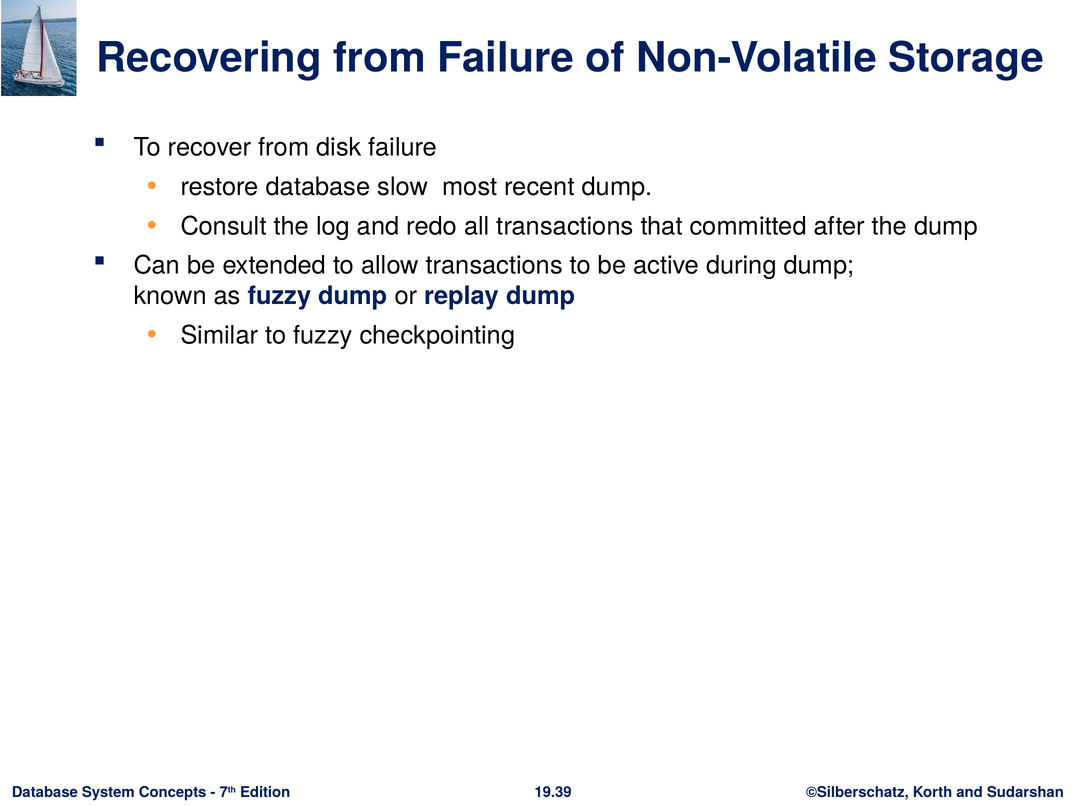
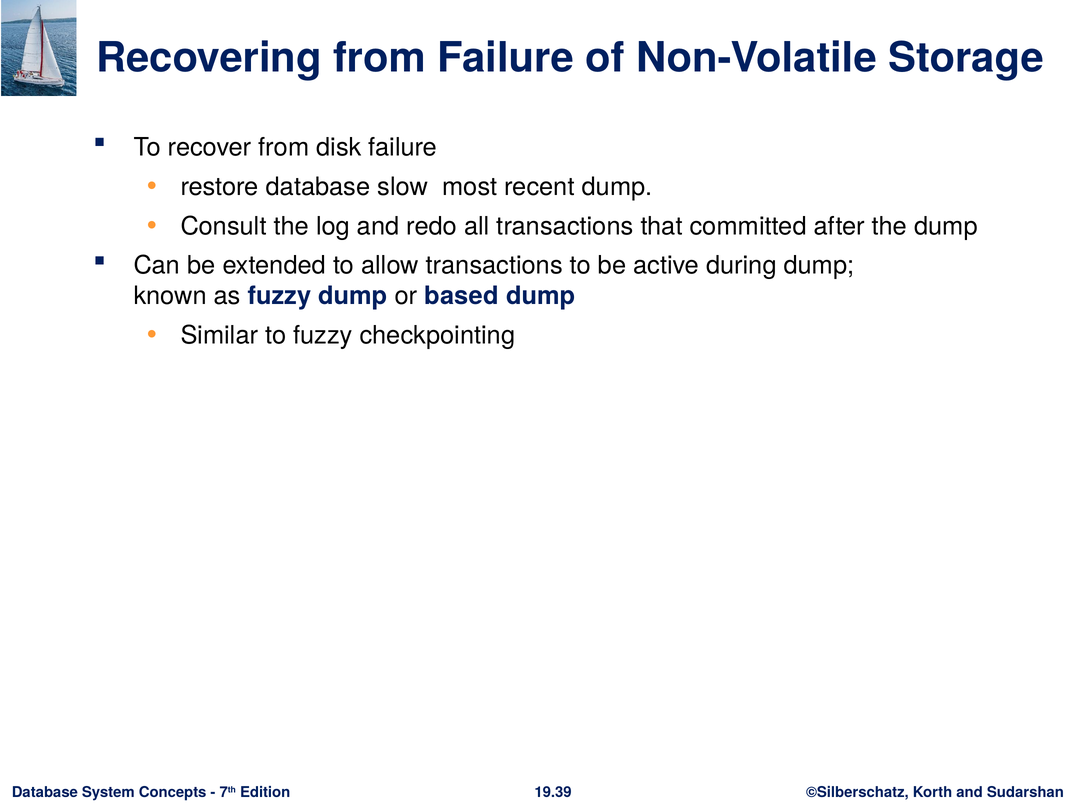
replay: replay -> based
